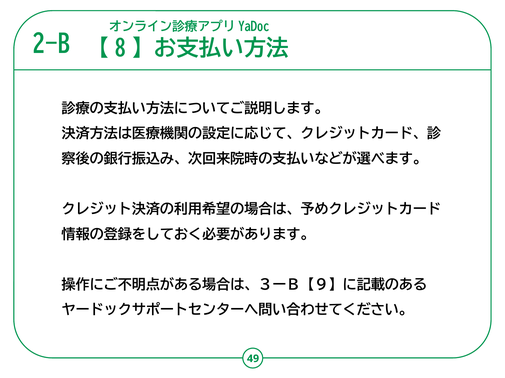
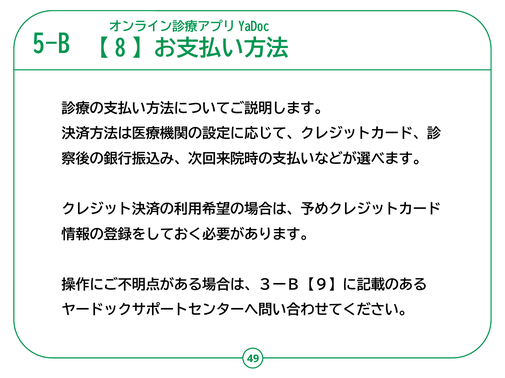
2-B: 2-B -> 5-B
